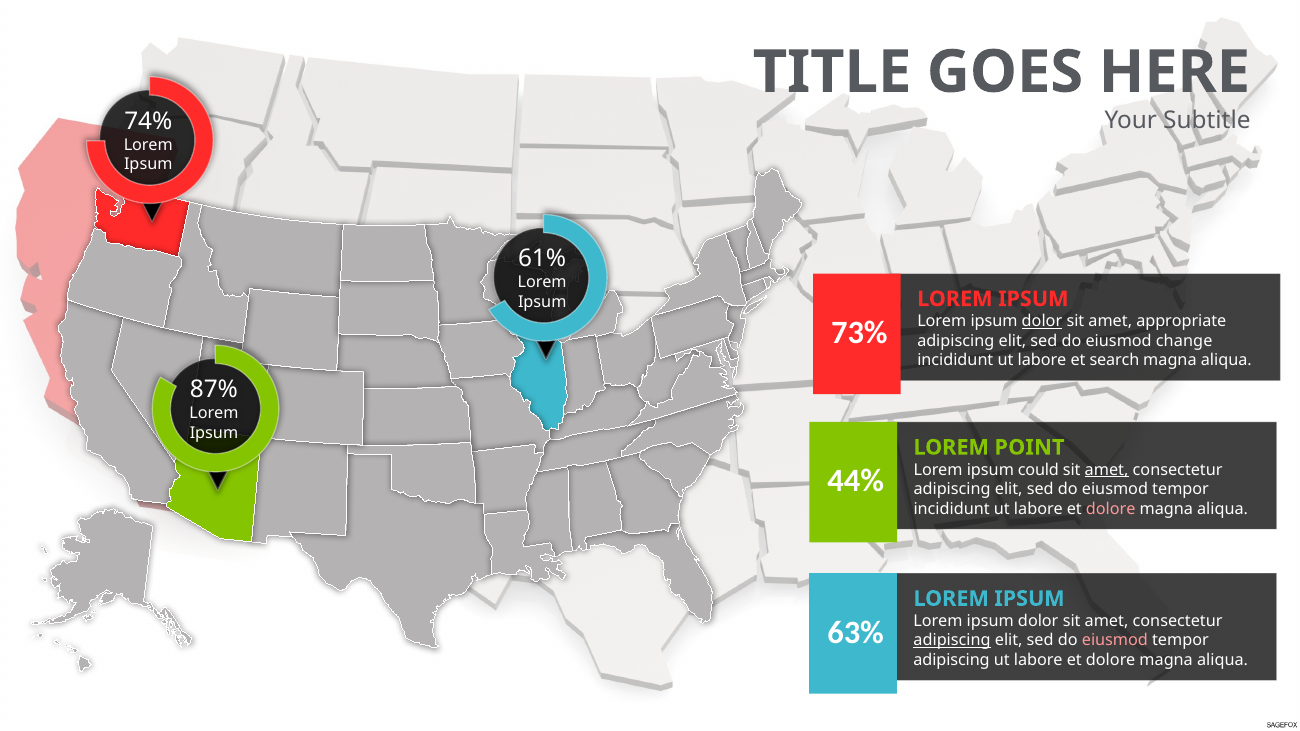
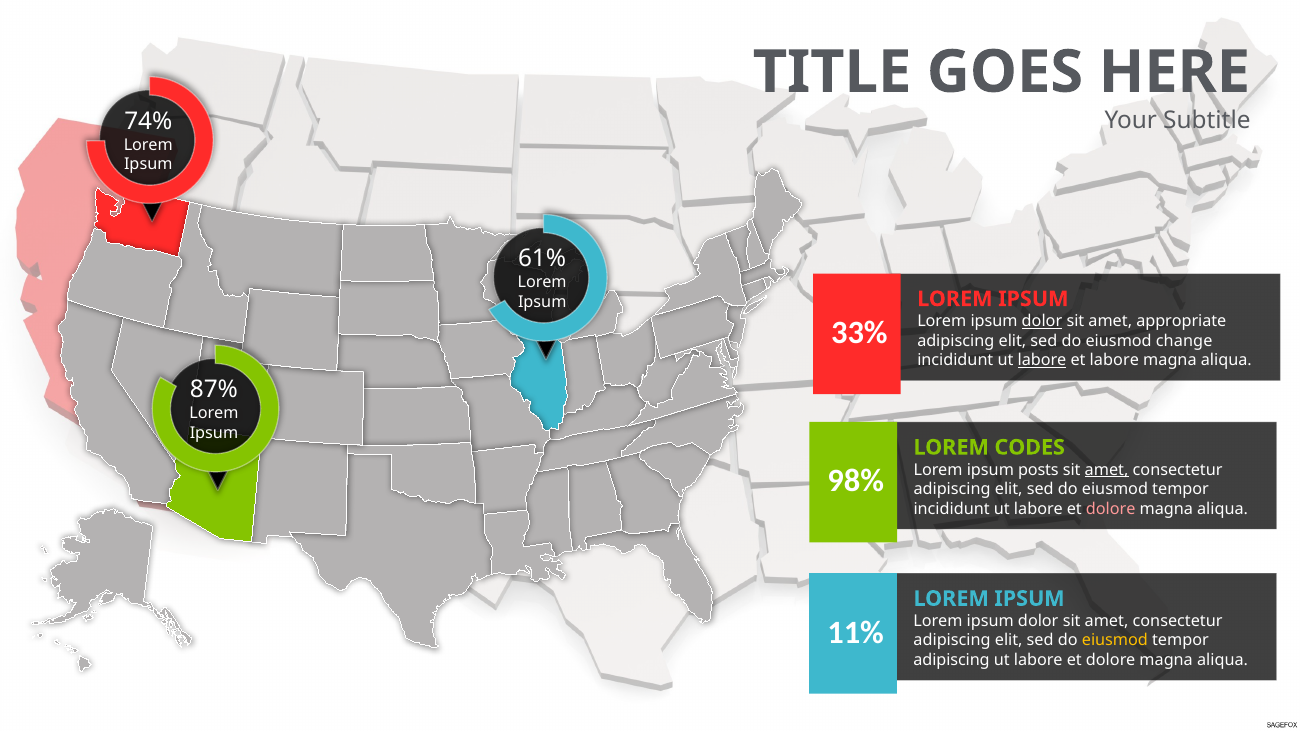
73%: 73% -> 33%
labore at (1042, 360) underline: none -> present
et search: search -> labore
POINT: POINT -> CODES
could: could -> posts
44%: 44% -> 98%
63%: 63% -> 11%
adipiscing at (952, 641) underline: present -> none
eiusmod at (1115, 641) colour: pink -> yellow
